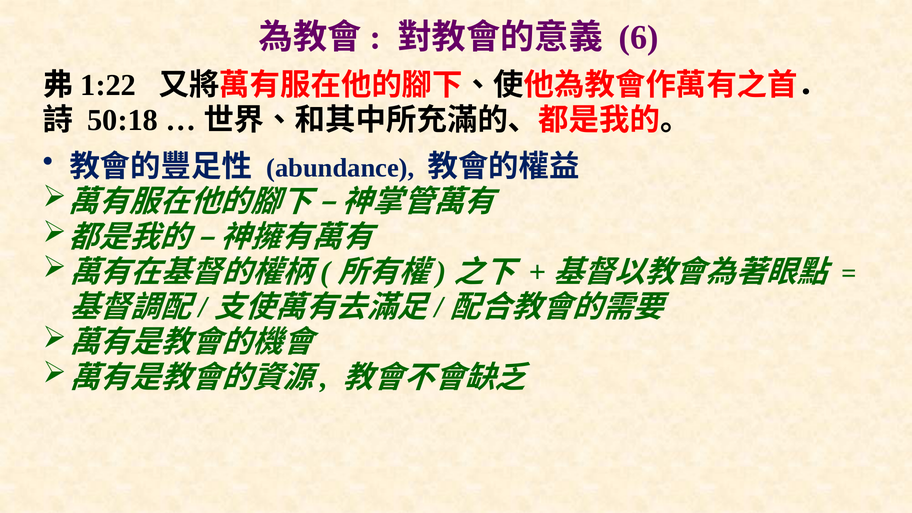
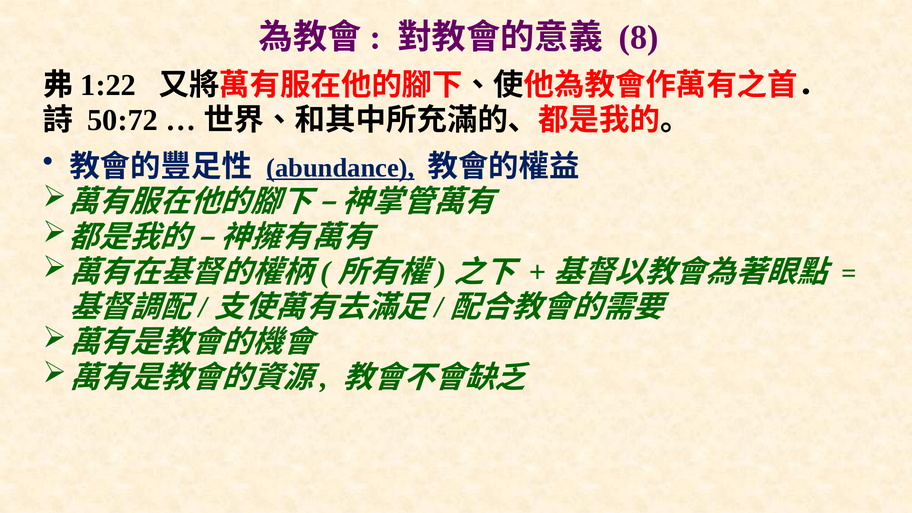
6: 6 -> 8
50:18: 50:18 -> 50:72
abundance underline: none -> present
